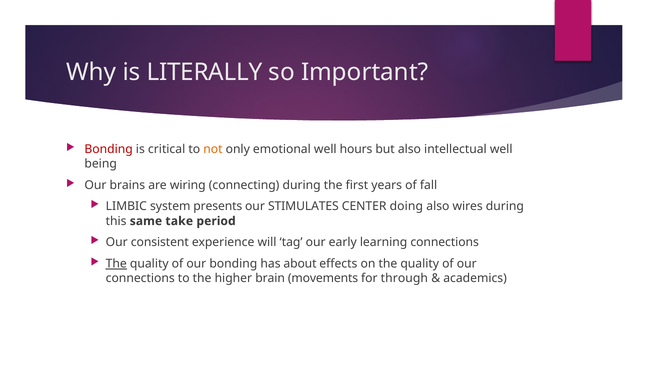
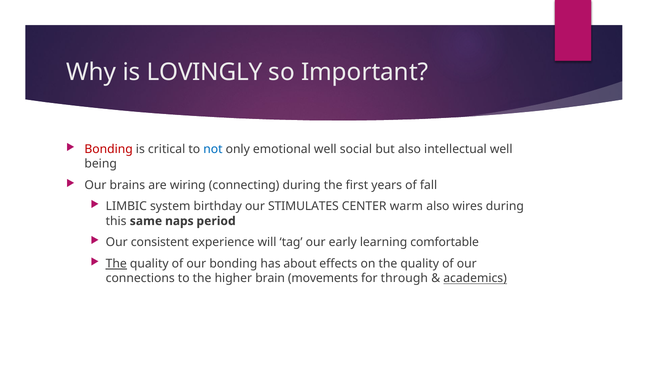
LITERALLY: LITERALLY -> LOVINGLY
not colour: orange -> blue
hours: hours -> social
presents: presents -> birthday
doing: doing -> warm
take: take -> naps
learning connections: connections -> comfortable
academics underline: none -> present
